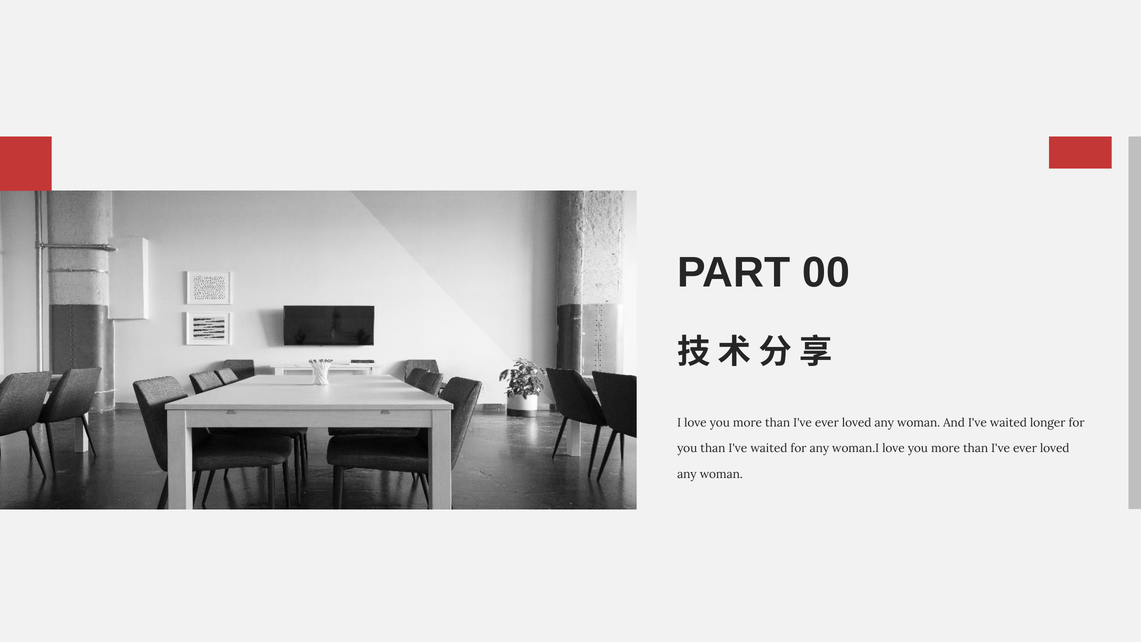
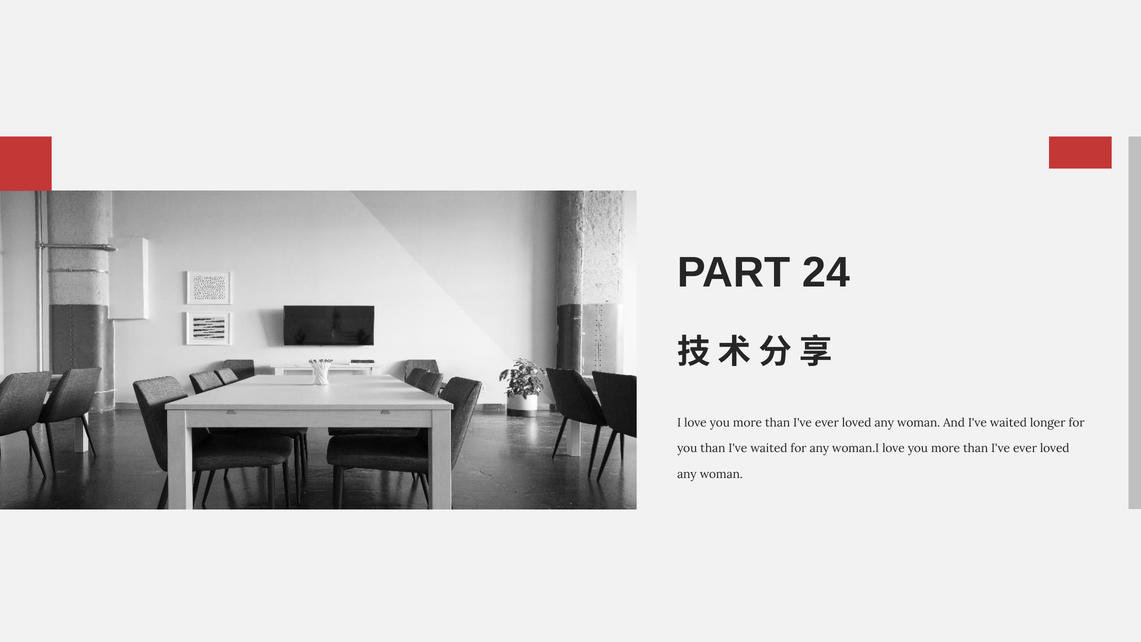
00: 00 -> 24
